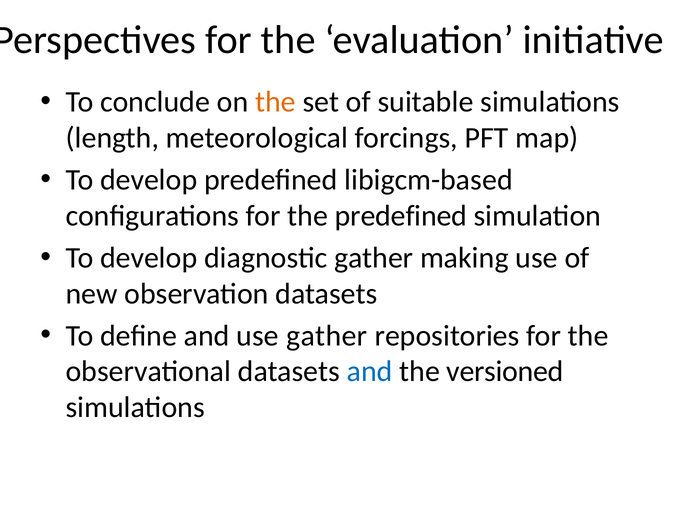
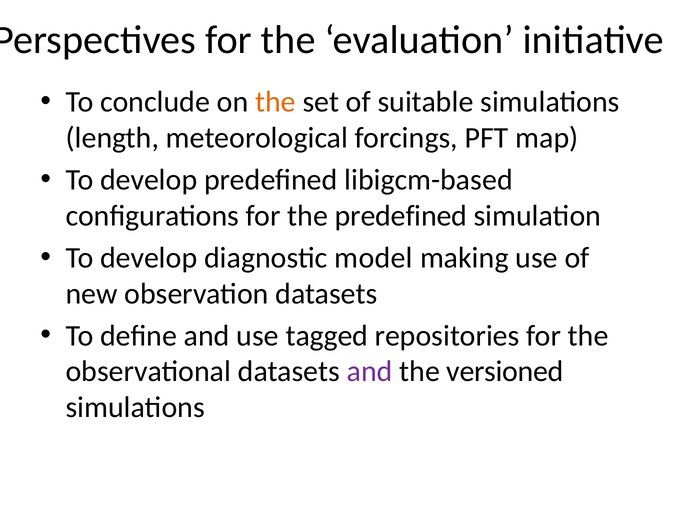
diagnostic gather: gather -> model
use gather: gather -> tagged
and at (370, 372) colour: blue -> purple
